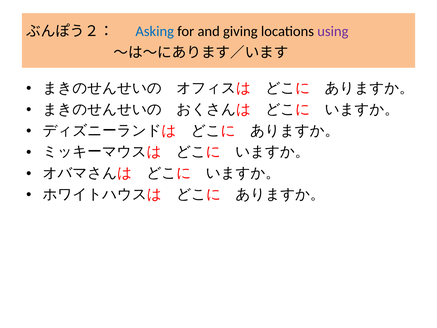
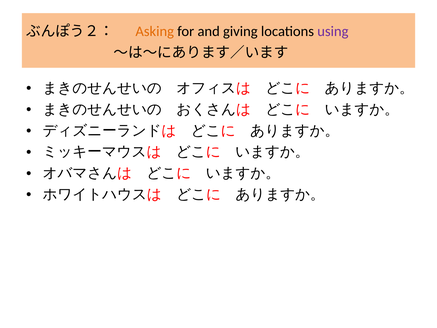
Asking colour: blue -> orange
